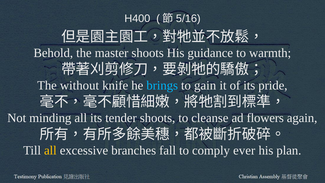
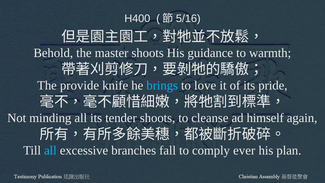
without: without -> provide
gain: gain -> love
flowers: flowers -> himself
all at (50, 150) colour: yellow -> light blue
